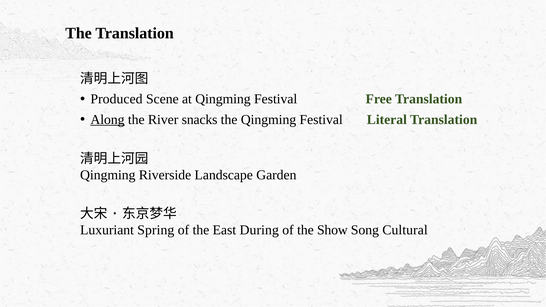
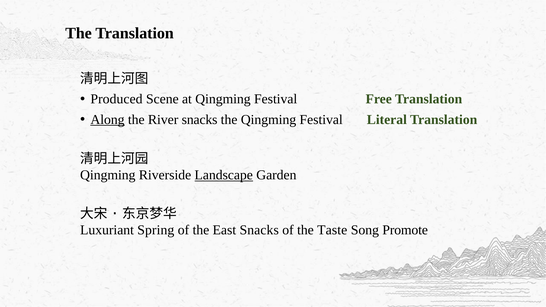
Landscape underline: none -> present
East During: During -> Snacks
Show: Show -> Taste
Cultural: Cultural -> Promote
